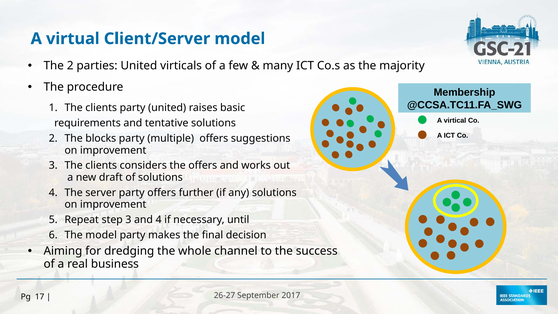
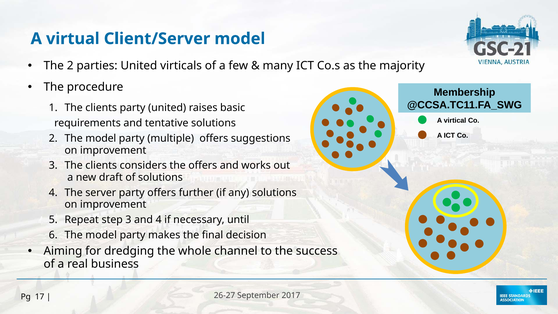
2 The blocks: blocks -> model
